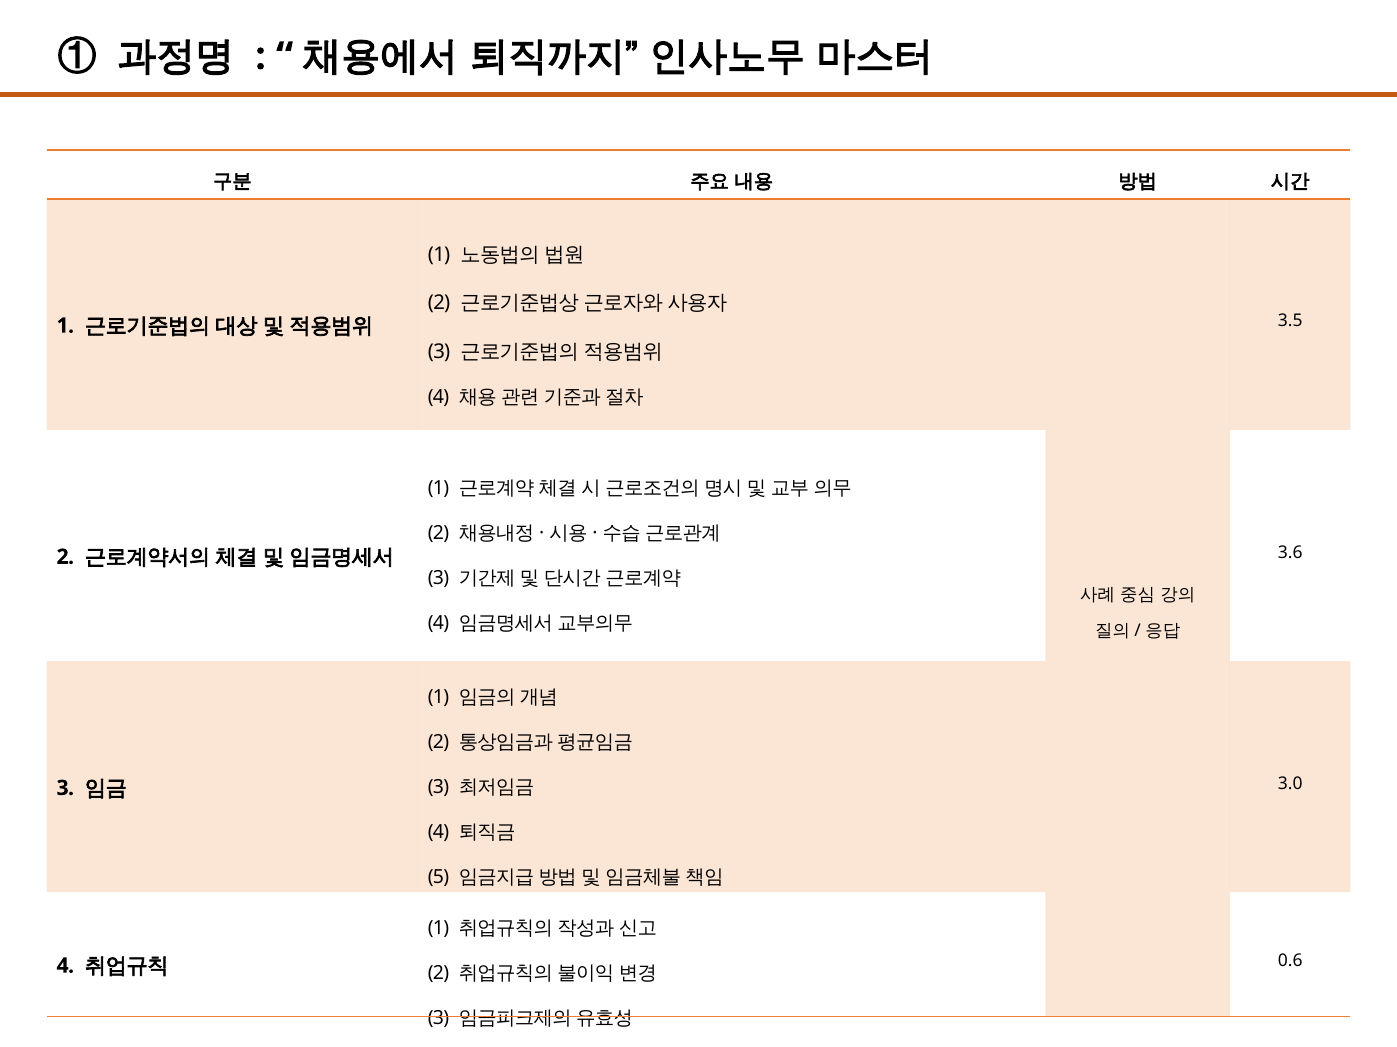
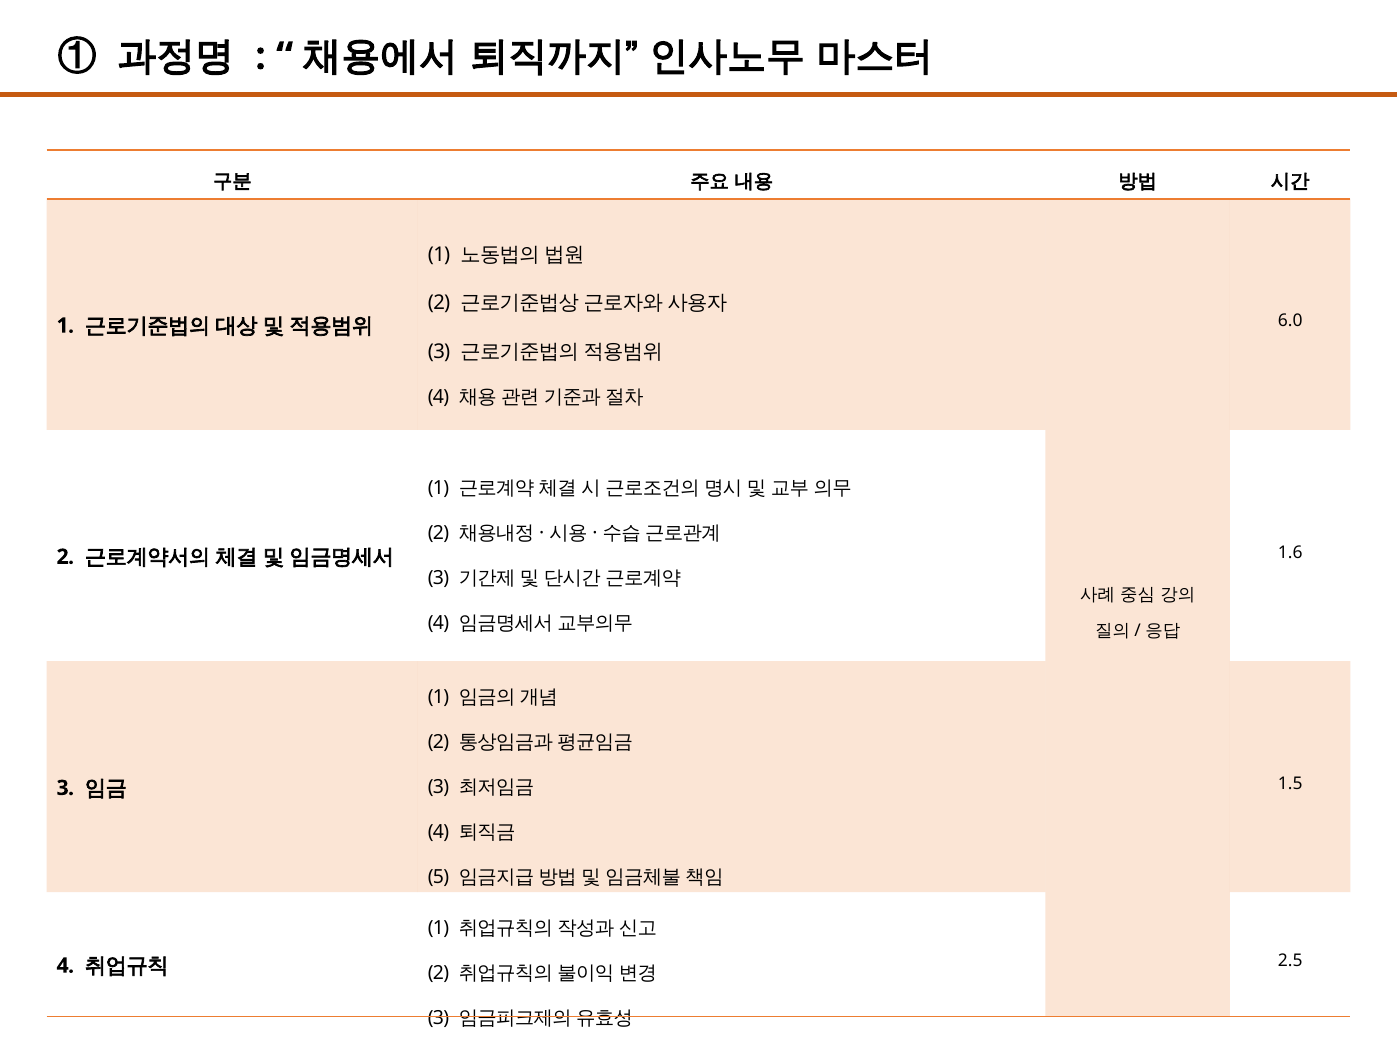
3.5: 3.5 -> 6.0
3.6: 3.6 -> 1.6
3.0: 3.0 -> 1.5
0.6: 0.6 -> 2.5
